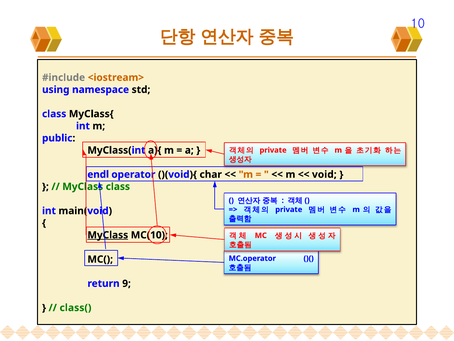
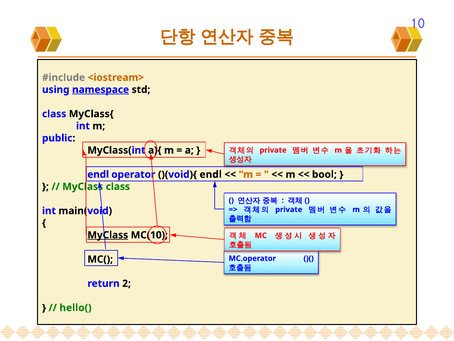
namespace underline: none -> present
)(void){ char: char -> endl
void: void -> bool
9: 9 -> 2
class(: class( -> hello(
